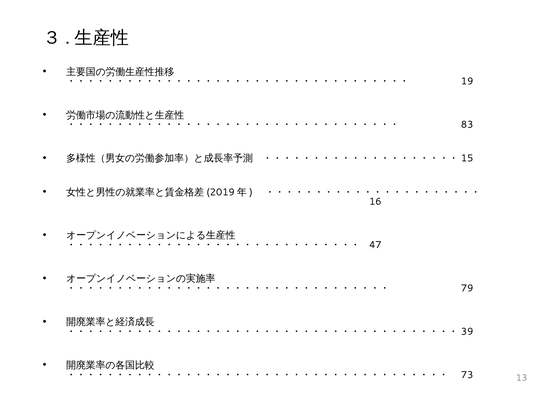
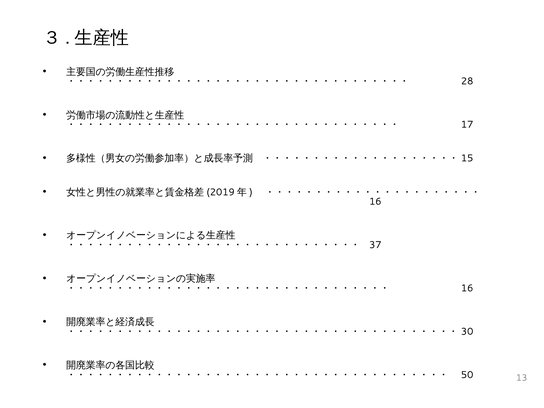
19: 19 -> 28
83: 83 -> 17
47: 47 -> 37
79 at (467, 288): 79 -> 16
39: 39 -> 30
73: 73 -> 50
